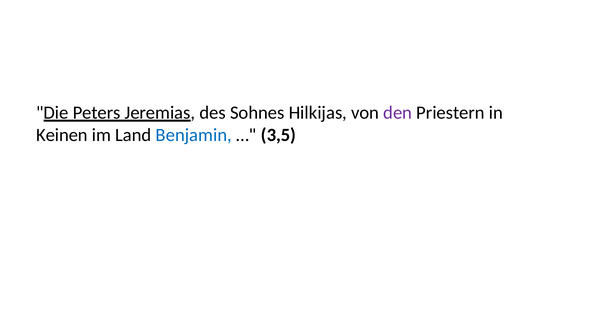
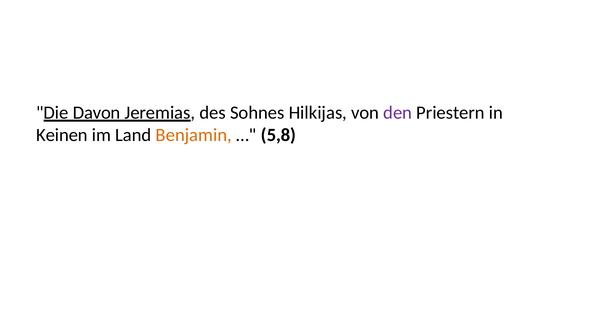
Peters: Peters -> Davon
Benjamin colour: blue -> orange
3,5: 3,5 -> 5,8
